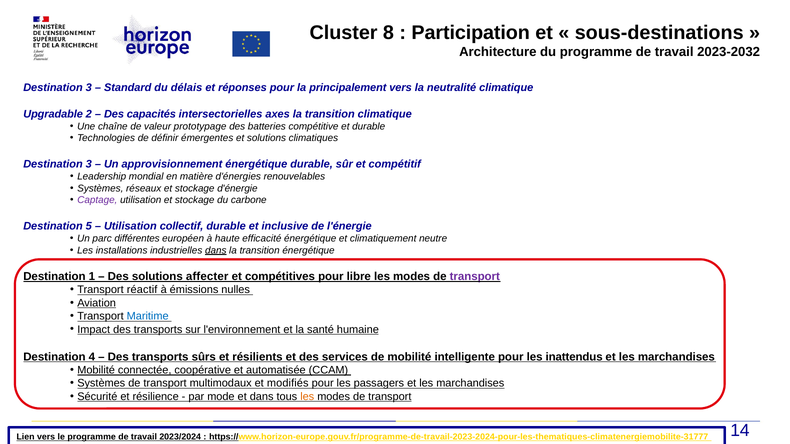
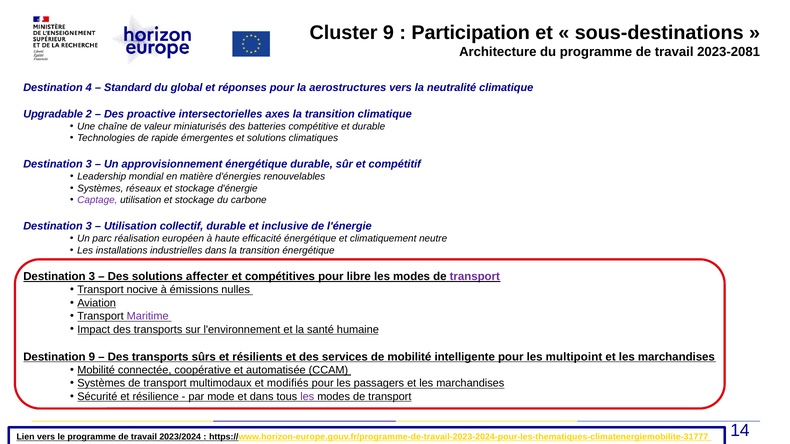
Cluster 8: 8 -> 9
2023-2032: 2023-2032 -> 2023-2081
3 at (89, 88): 3 -> 4
délais: délais -> global
principalement: principalement -> aerostructures
capacités: capacités -> proactive
prototypage: prototypage -> miniaturisés
définir: définir -> rapide
5 at (89, 226): 5 -> 3
différentes: différentes -> réalisation
dans at (216, 251) underline: present -> none
1 at (92, 277): 1 -> 3
réactif: réactif -> nocive
Maritime colour: blue -> purple
Destination 4: 4 -> 9
inattendus: inattendus -> multipoint
les at (307, 397) colour: orange -> purple
